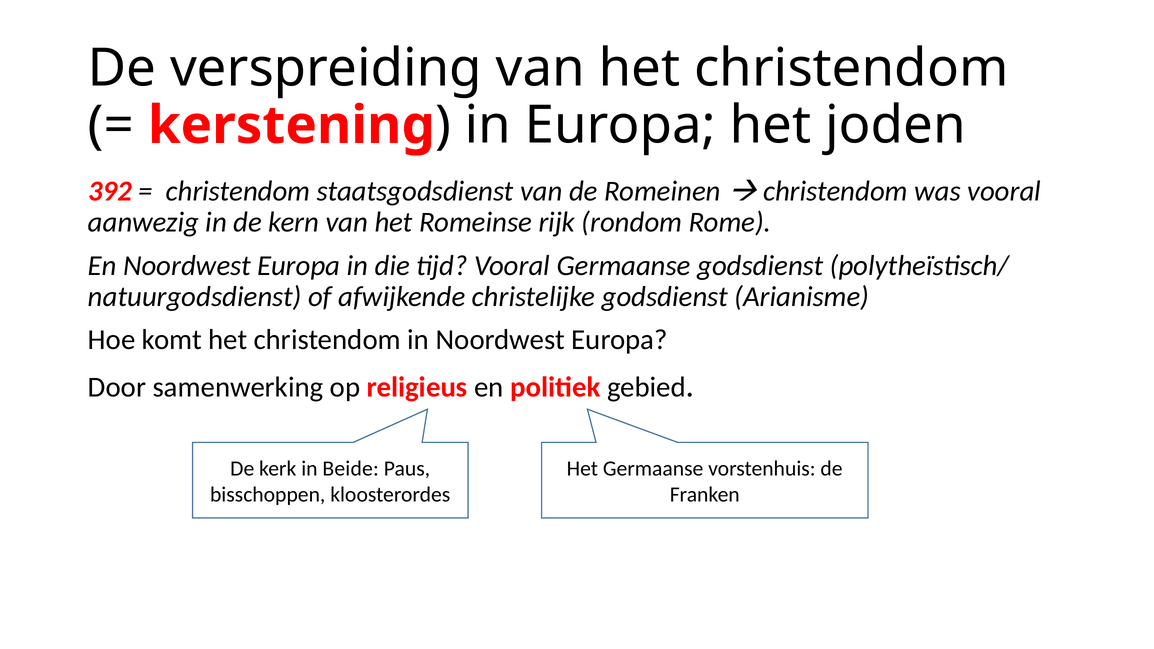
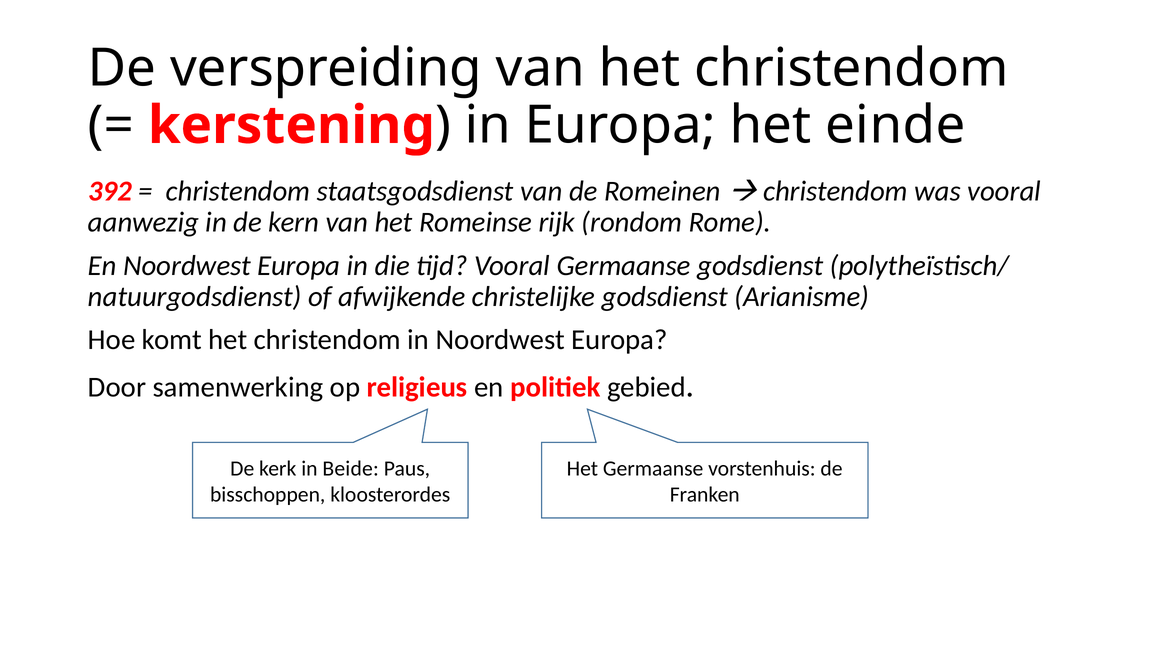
joden: joden -> einde
